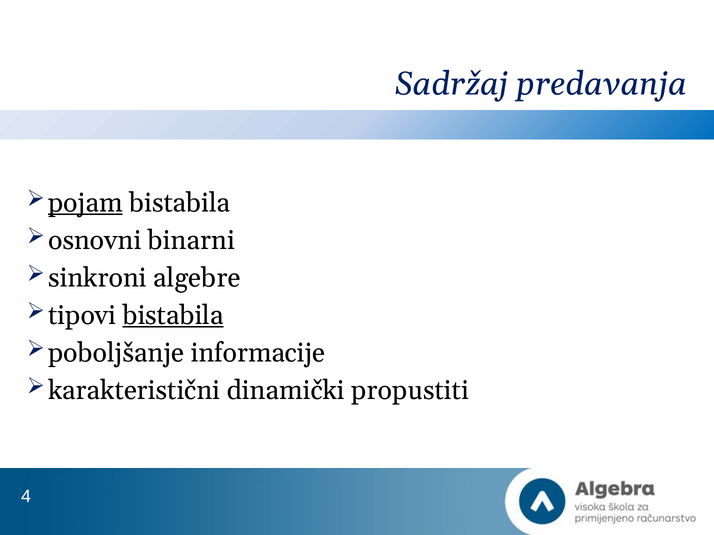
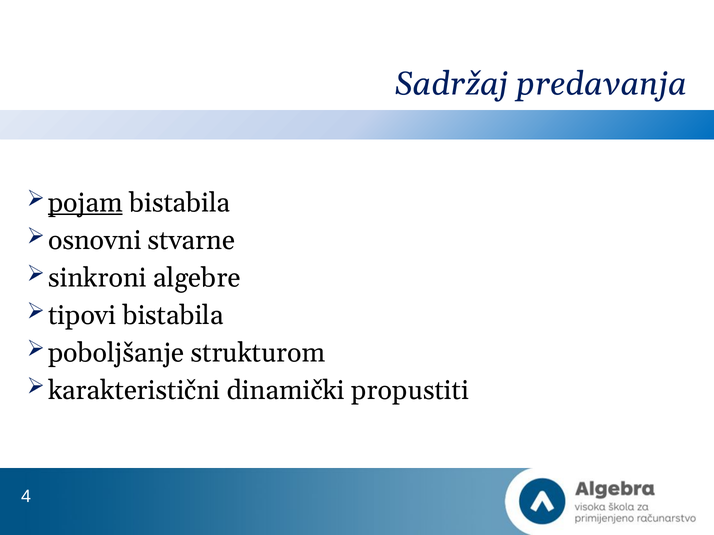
binarni: binarni -> stvarne
bistabila at (173, 316) underline: present -> none
informacije: informacije -> strukturom
